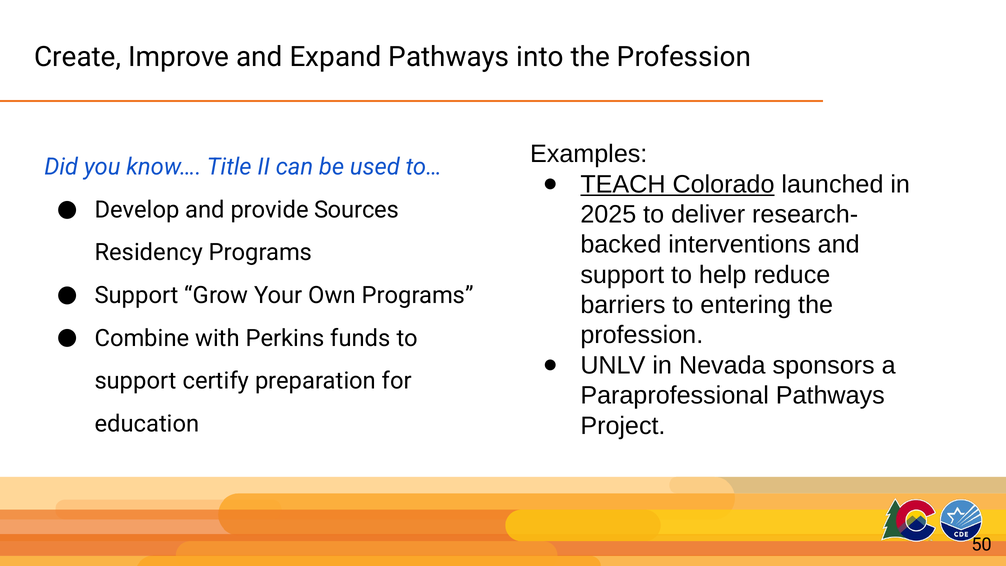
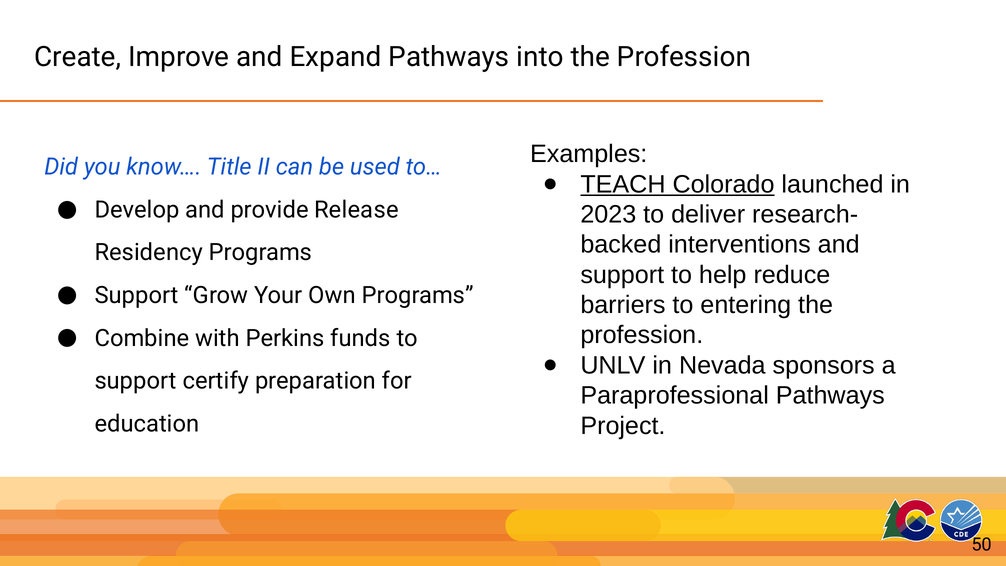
Sources: Sources -> Release
2025: 2025 -> 2023
